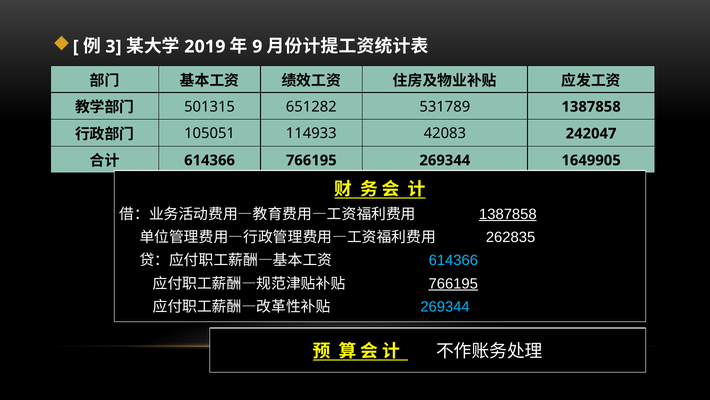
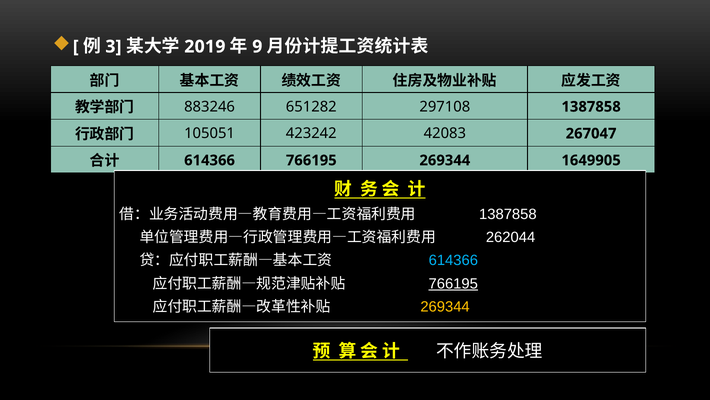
501315: 501315 -> 883246
531789: 531789 -> 297108
114933: 114933 -> 423242
242047: 242047 -> 267047
1387858 at (508, 214) underline: present -> none
262835: 262835 -> 262044
269344 at (445, 306) colour: light blue -> yellow
